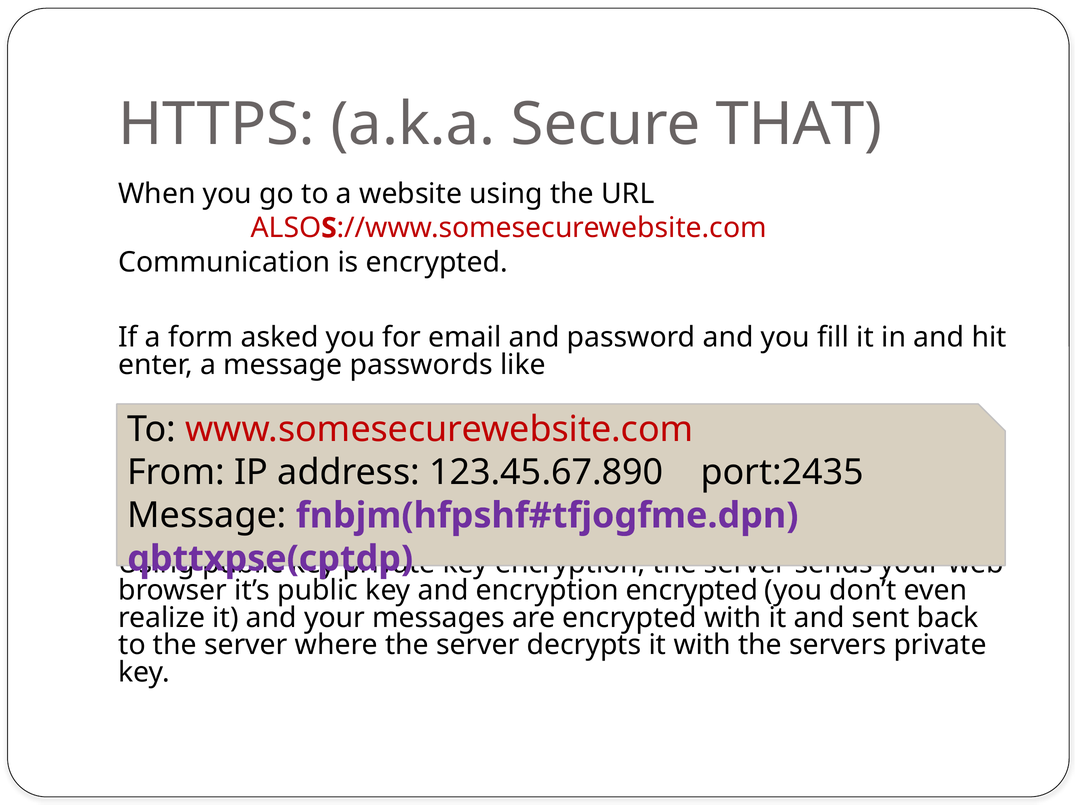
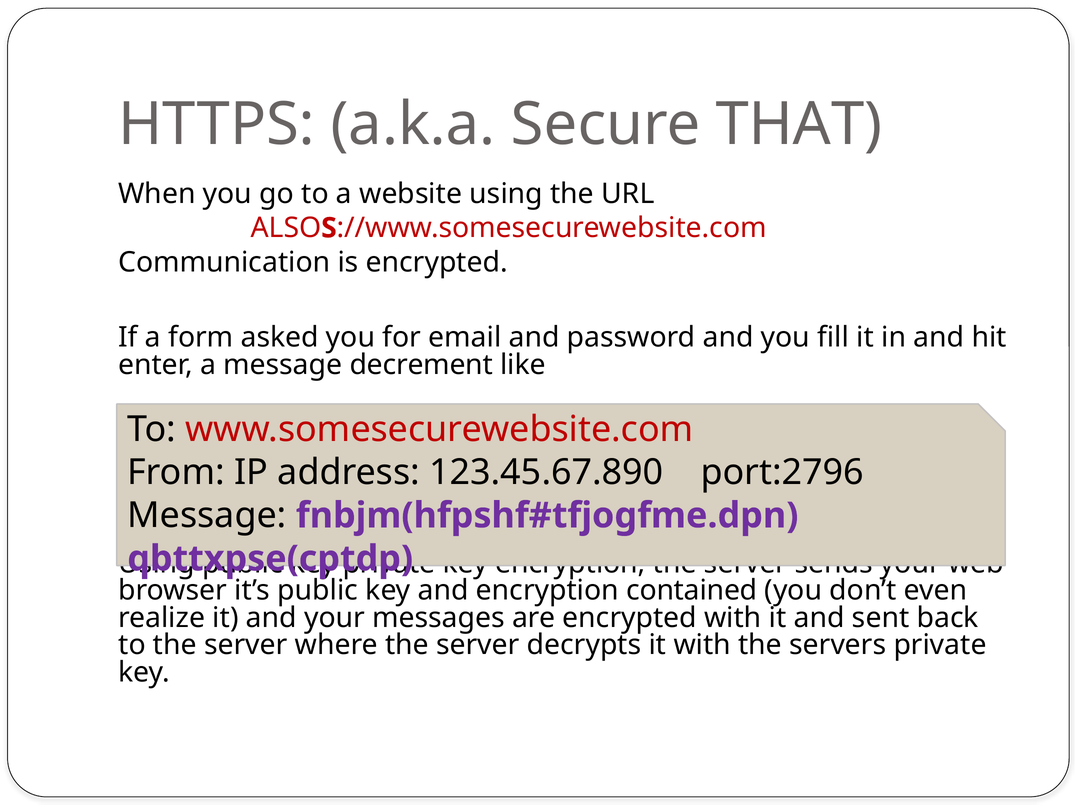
passwords: passwords -> decrement
port:2435: port:2435 -> port:2796
encryption encrypted: encrypted -> contained
